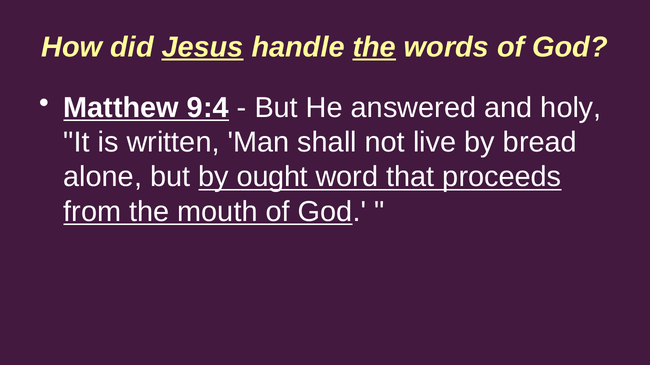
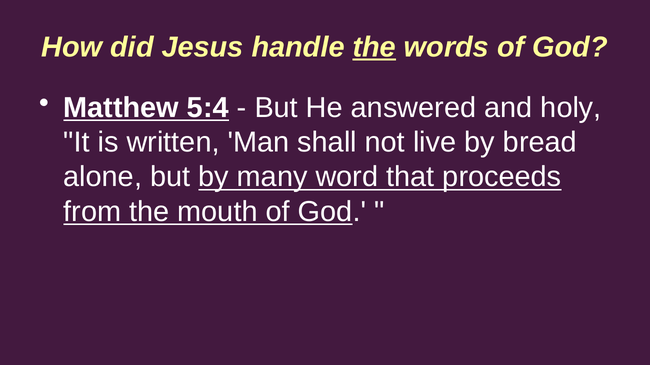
Jesus underline: present -> none
9:4: 9:4 -> 5:4
ought: ought -> many
